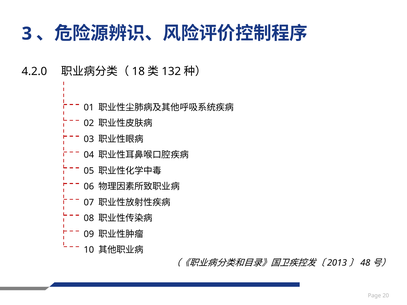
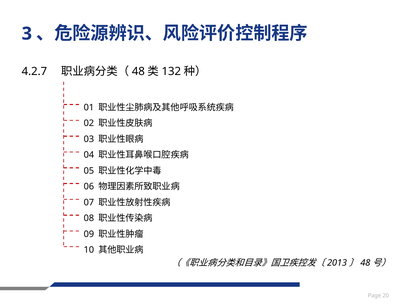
4.2.0: 4.2.0 -> 4.2.7
18: 18 -> 48
